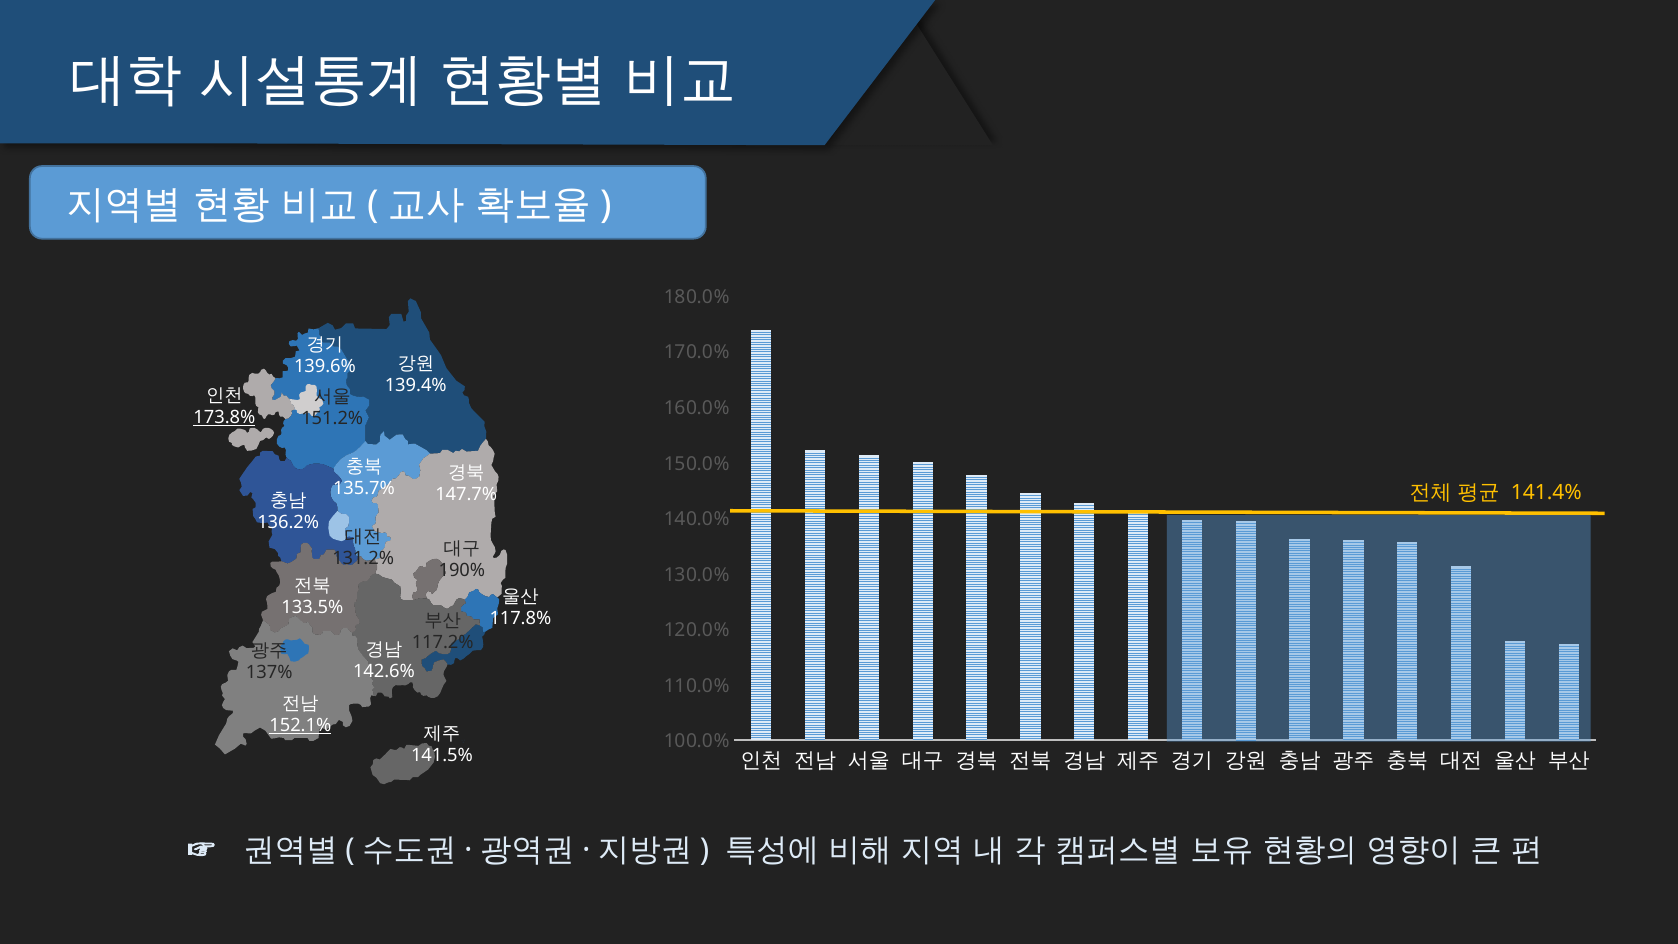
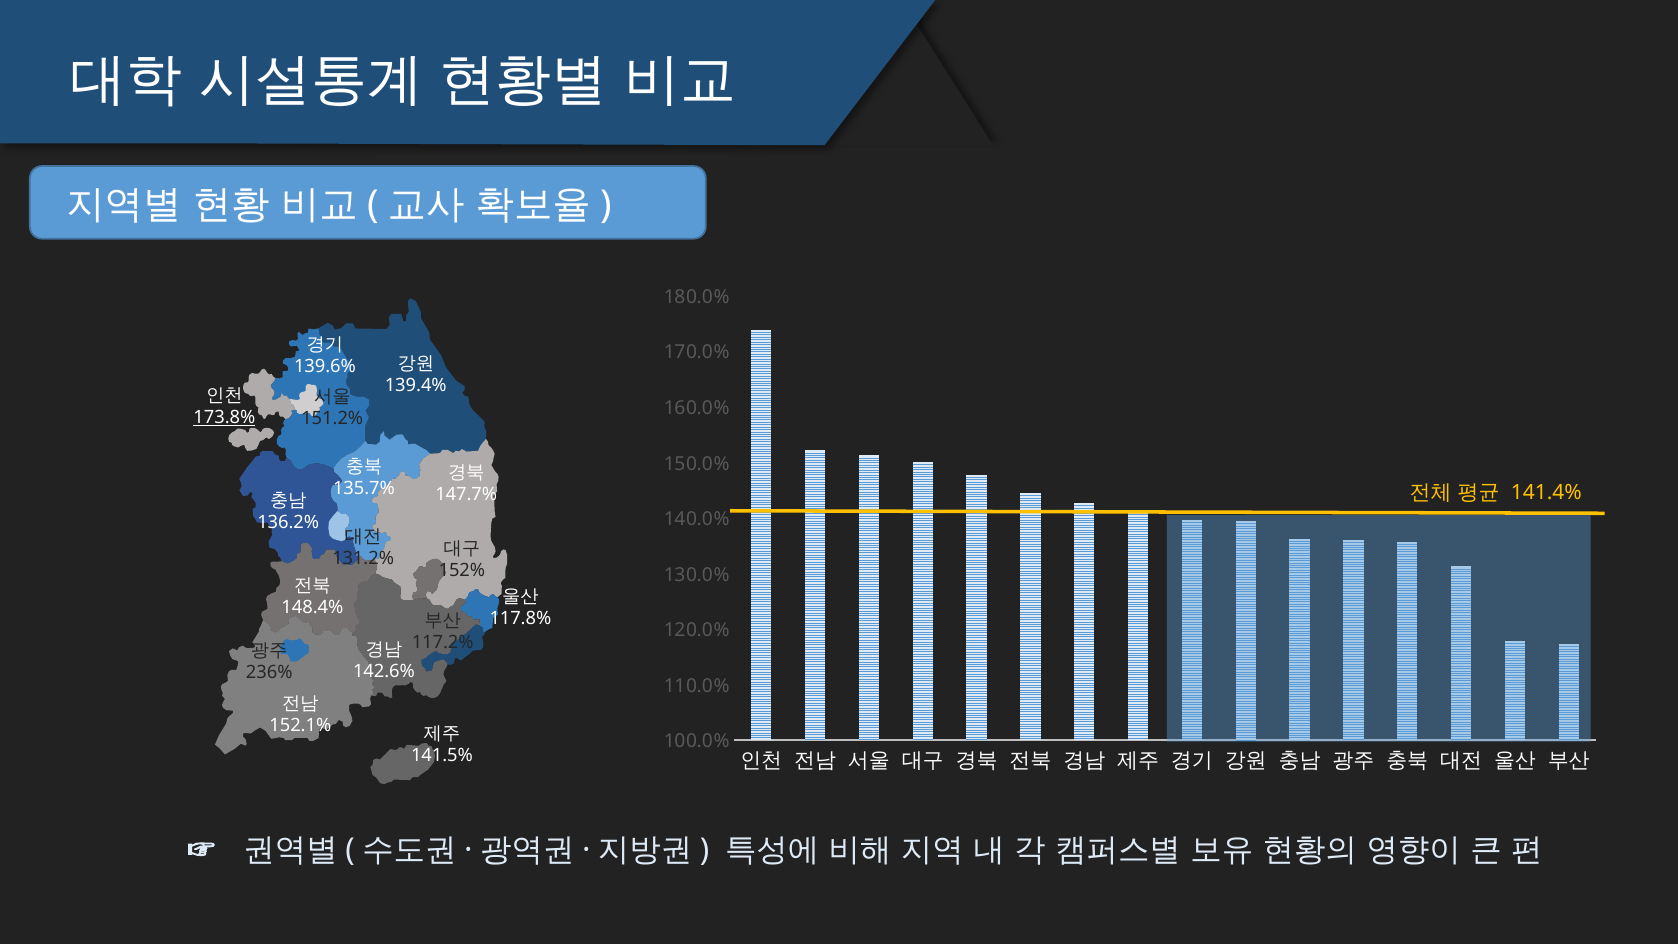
190%: 190% -> 152%
133.5%: 133.5% -> 148.4%
137%: 137% -> 236%
152.1% underline: present -> none
